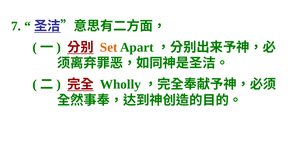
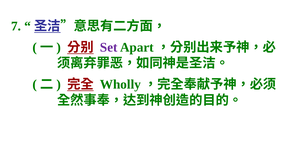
Set colour: orange -> purple
